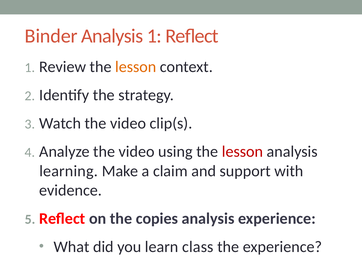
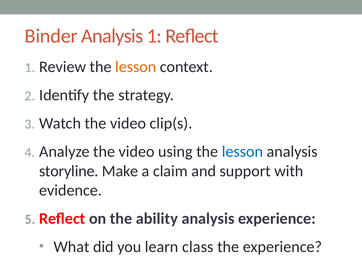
lesson at (242, 152) colour: red -> blue
learning: learning -> storyline
copies: copies -> ability
